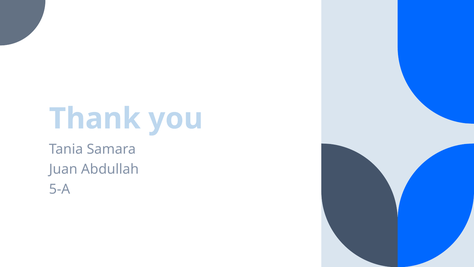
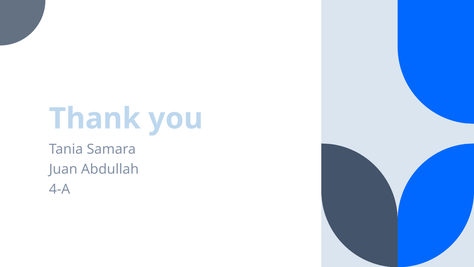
5-A: 5-A -> 4-A
